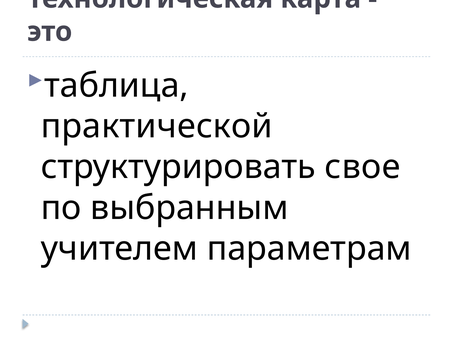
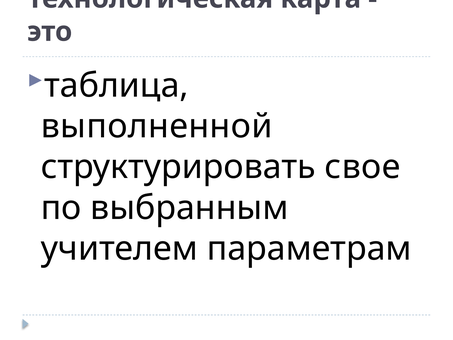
практической: практической -> выполненной
